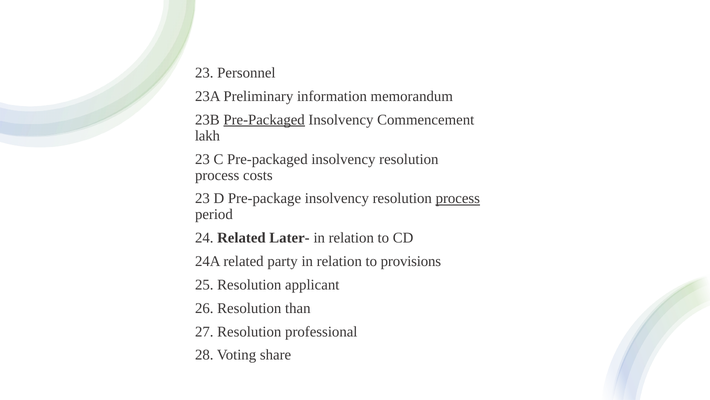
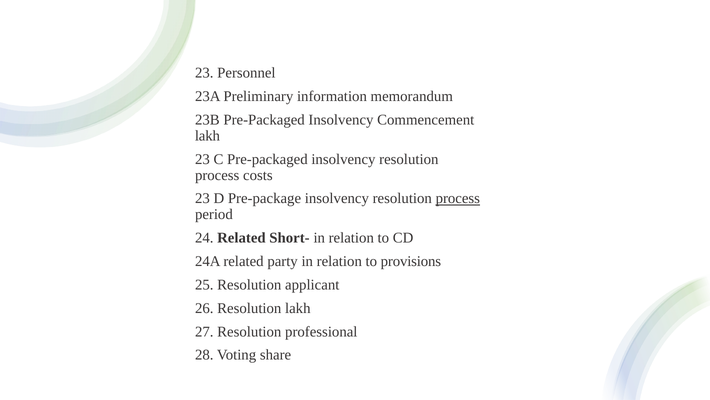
Pre-Packaged at (264, 120) underline: present -> none
Later-: Later- -> Short-
Resolution than: than -> lakh
